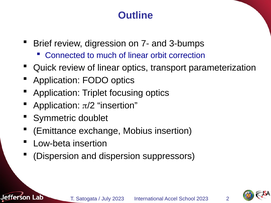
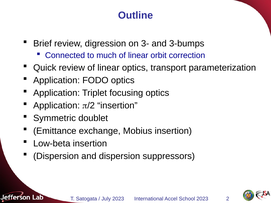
7-: 7- -> 3-
